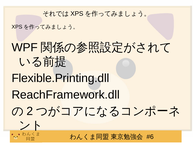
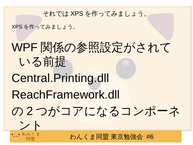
Flexible.Printing.dll: Flexible.Printing.dll -> Central.Printing.dll
